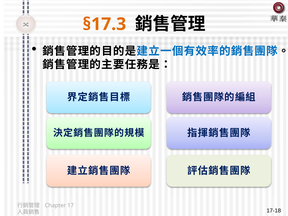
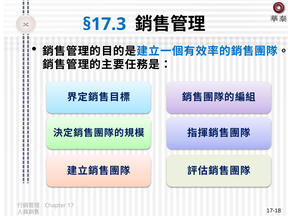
§17.3 colour: orange -> blue
